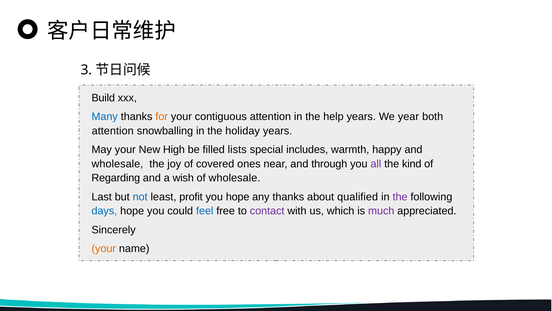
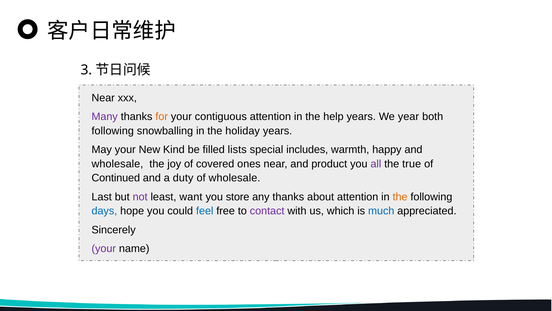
Build at (103, 98): Build -> Near
Many colour: blue -> purple
attention at (113, 131): attention -> following
High: High -> Kind
through: through -> product
kind: kind -> true
Regarding: Regarding -> Continued
wish: wish -> duty
not colour: blue -> purple
profit: profit -> want
you hope: hope -> store
about qualified: qualified -> attention
the at (400, 197) colour: purple -> orange
much colour: purple -> blue
your at (104, 248) colour: orange -> purple
